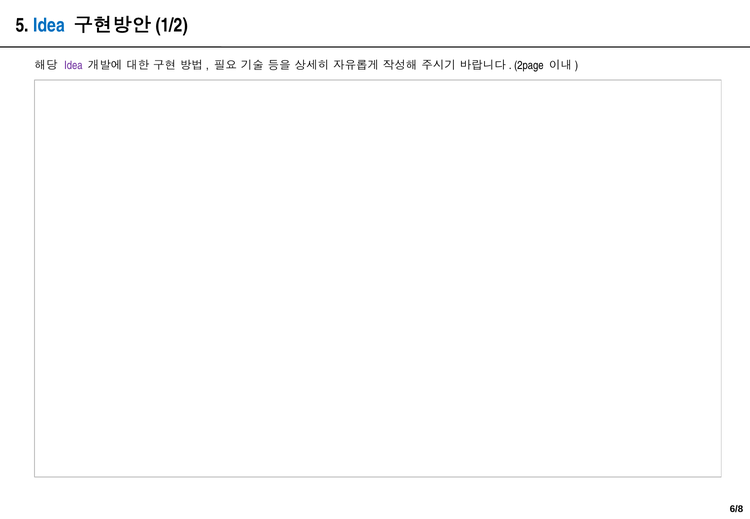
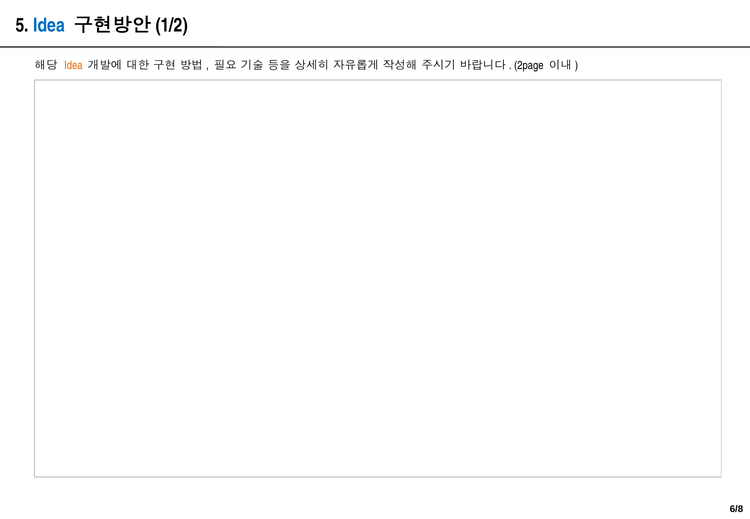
Idea at (73, 65) colour: purple -> orange
